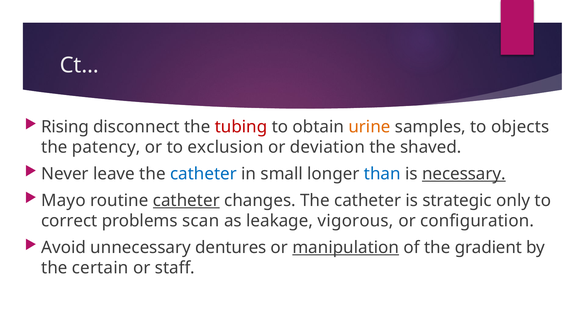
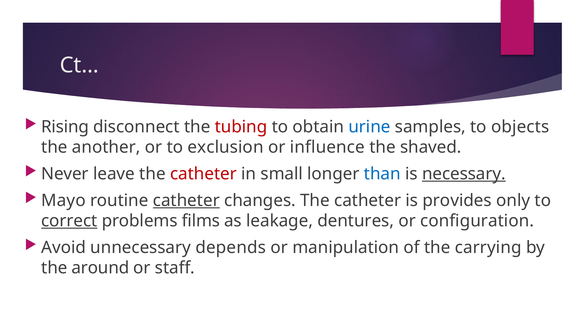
urine colour: orange -> blue
patency: patency -> another
deviation: deviation -> influence
catheter at (203, 174) colour: blue -> red
strategic: strategic -> provides
correct underline: none -> present
scan: scan -> films
vigorous: vigorous -> dentures
dentures: dentures -> depends
manipulation underline: present -> none
gradient: gradient -> carrying
certain: certain -> around
